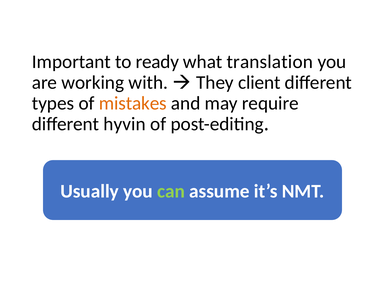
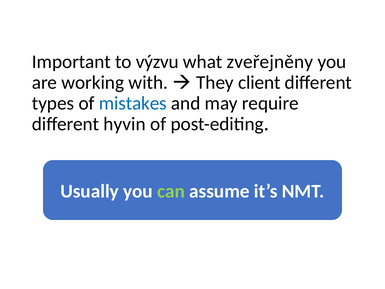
ready: ready -> výzvu
translation: translation -> zveřejněny
mistakes colour: orange -> blue
